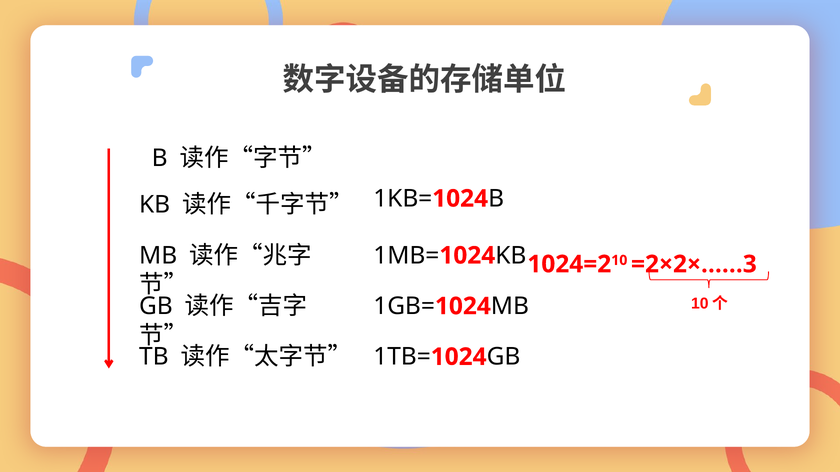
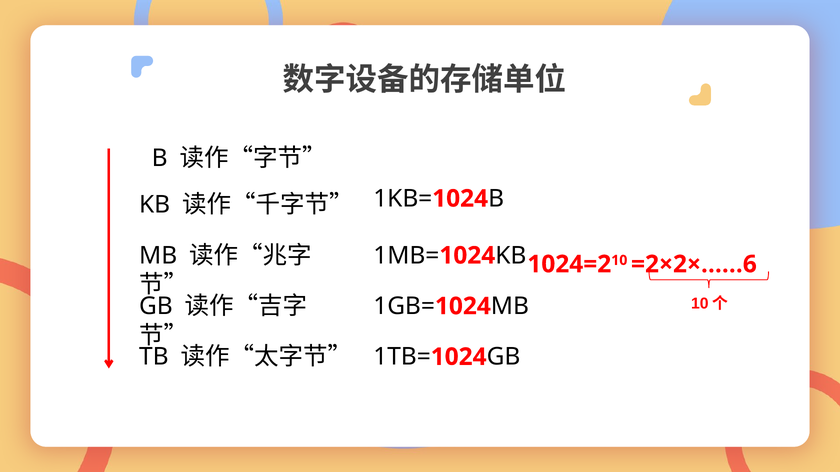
=2×2×……3: =2×2×……3 -> =2×2×……6
